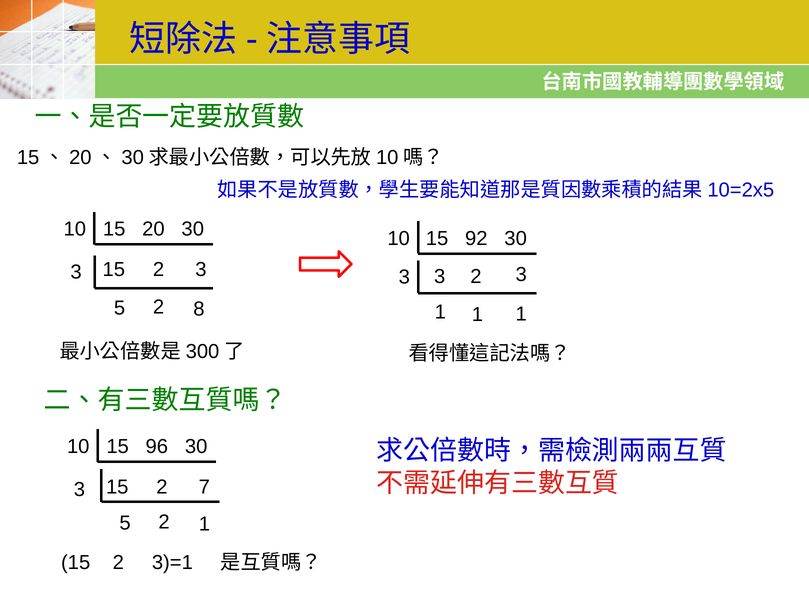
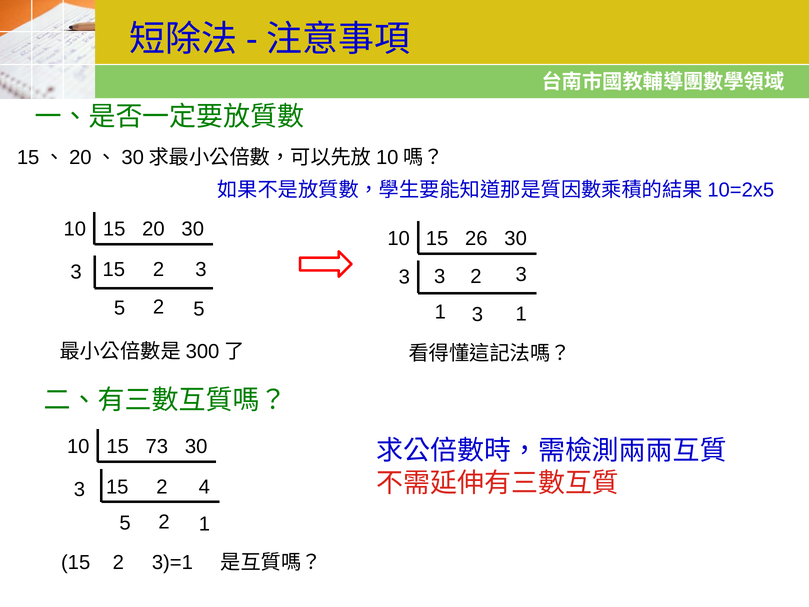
92: 92 -> 26
2 8: 8 -> 5
1 at (477, 315): 1 -> 3
96: 96 -> 73
7: 7 -> 4
